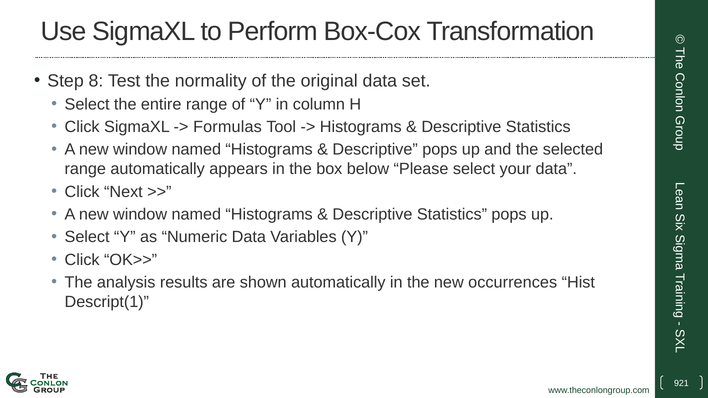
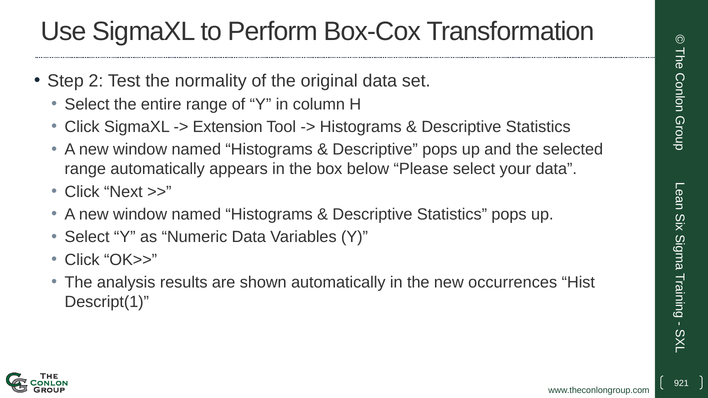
8: 8 -> 2
Formulas: Formulas -> Extension
